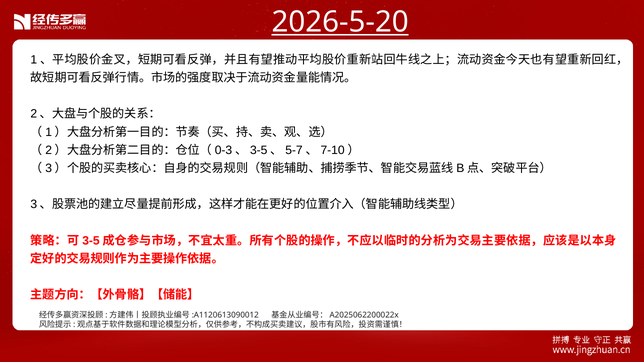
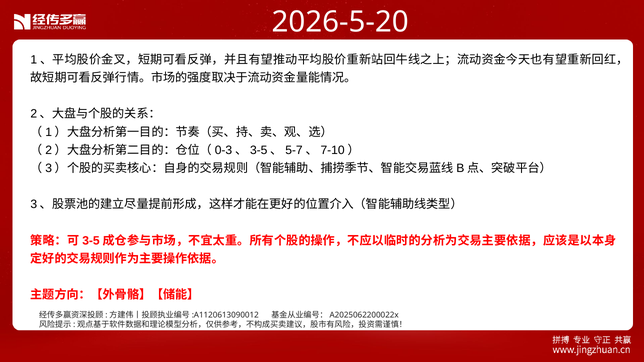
2026-5-20 underline: present -> none
